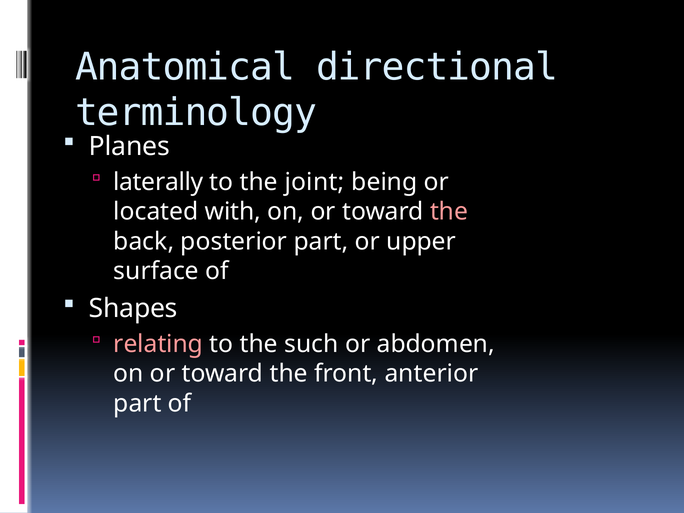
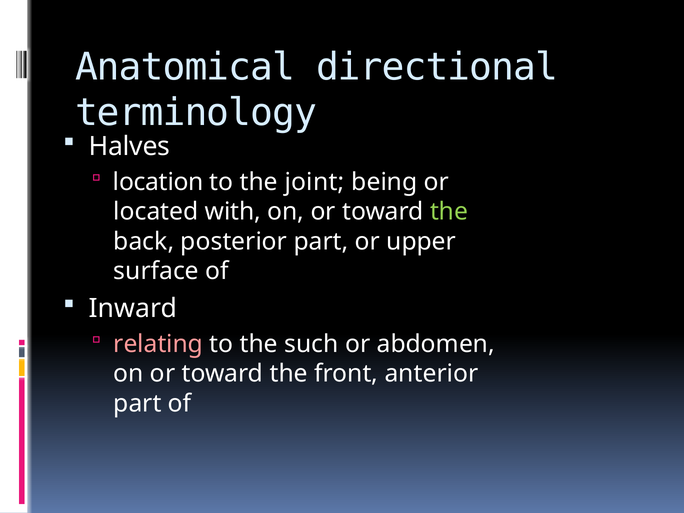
Planes: Planes -> Halves
laterally: laterally -> location
the at (449, 212) colour: pink -> light green
Shapes: Shapes -> Inward
